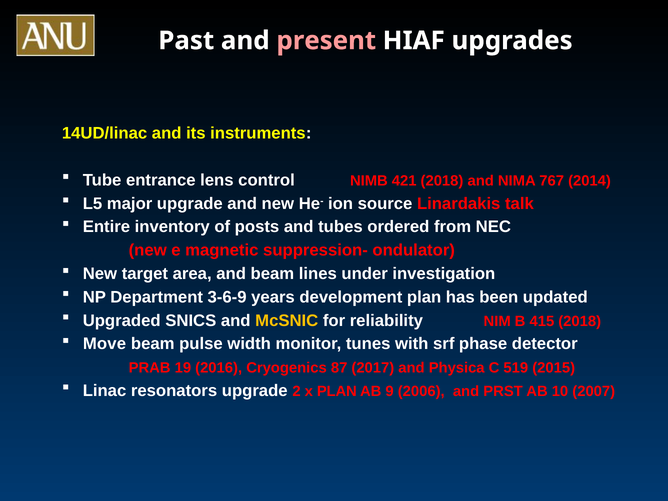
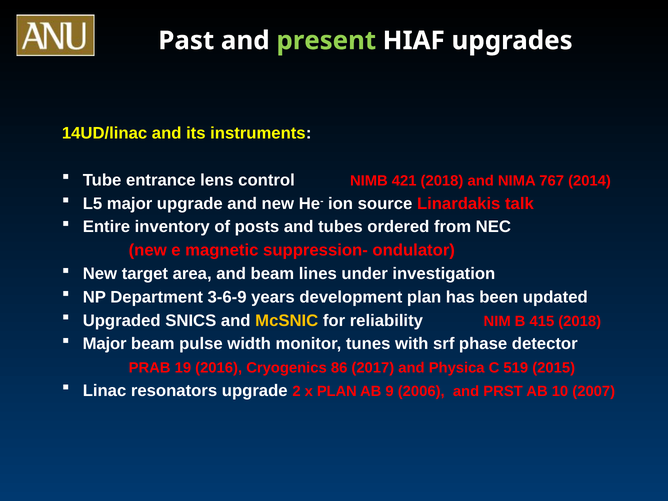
present colour: pink -> light green
Move at (105, 344): Move -> Major
87: 87 -> 86
